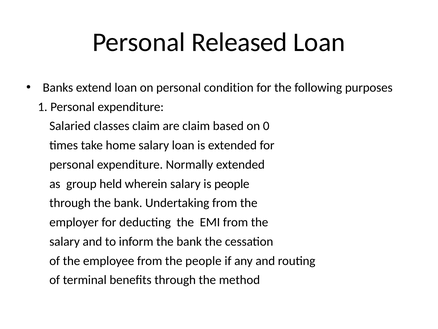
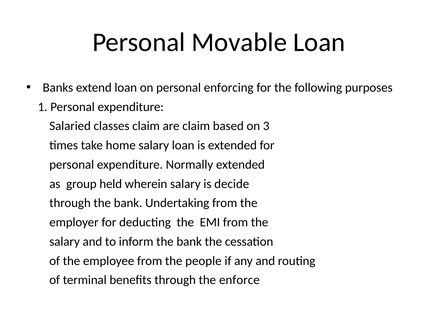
Released: Released -> Movable
condition: condition -> enforcing
0: 0 -> 3
is people: people -> decide
method: method -> enforce
